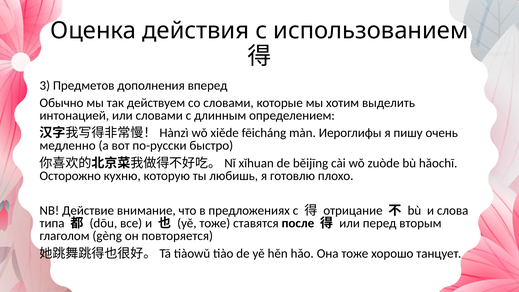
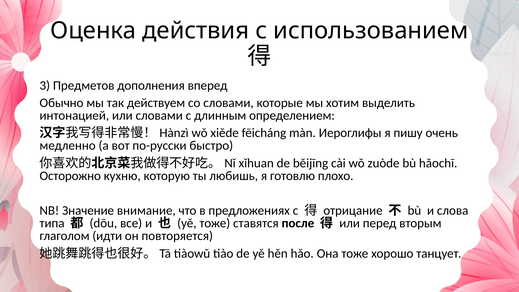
Действие: Действие -> Значение
gèng: gèng -> идти
